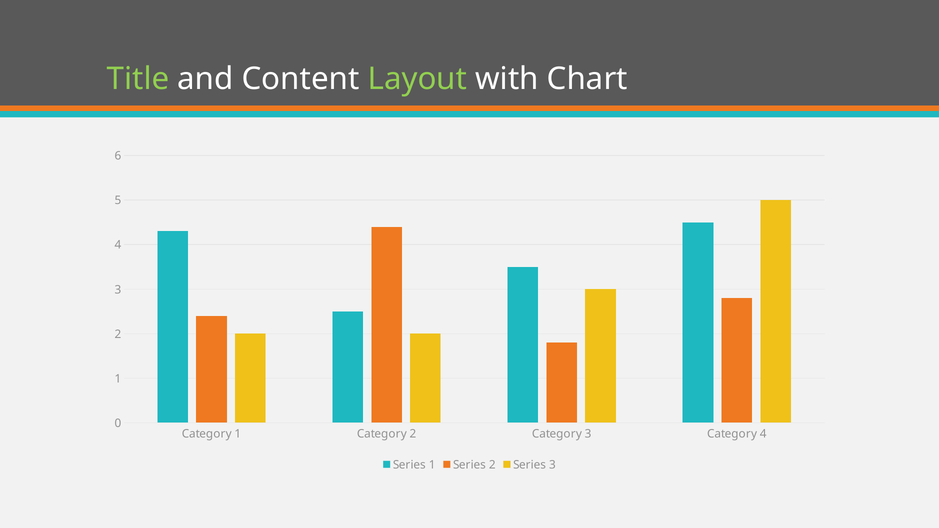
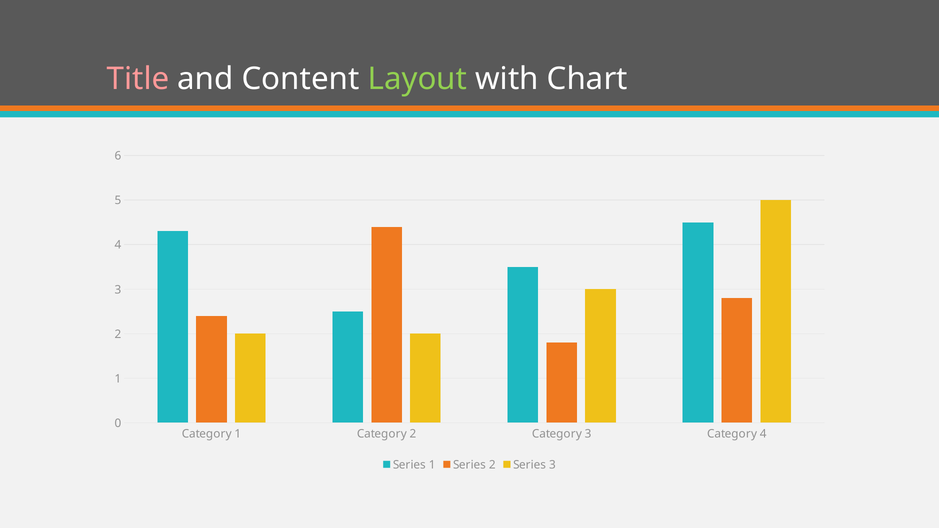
Title colour: light green -> pink
